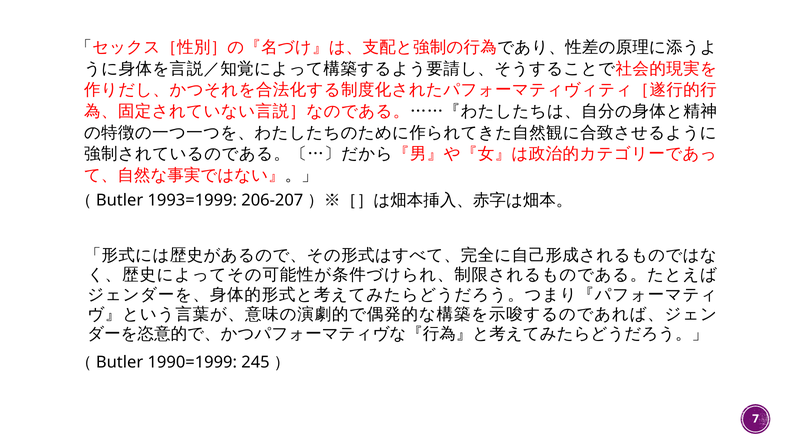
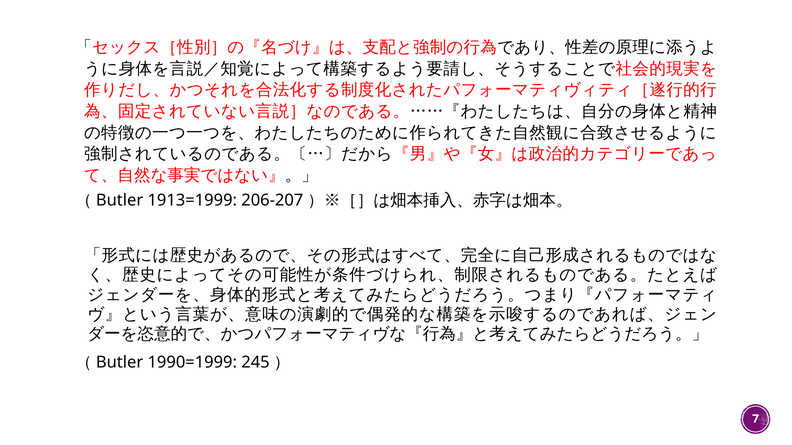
1993=1999: 1993=1999 -> 1913=1999
